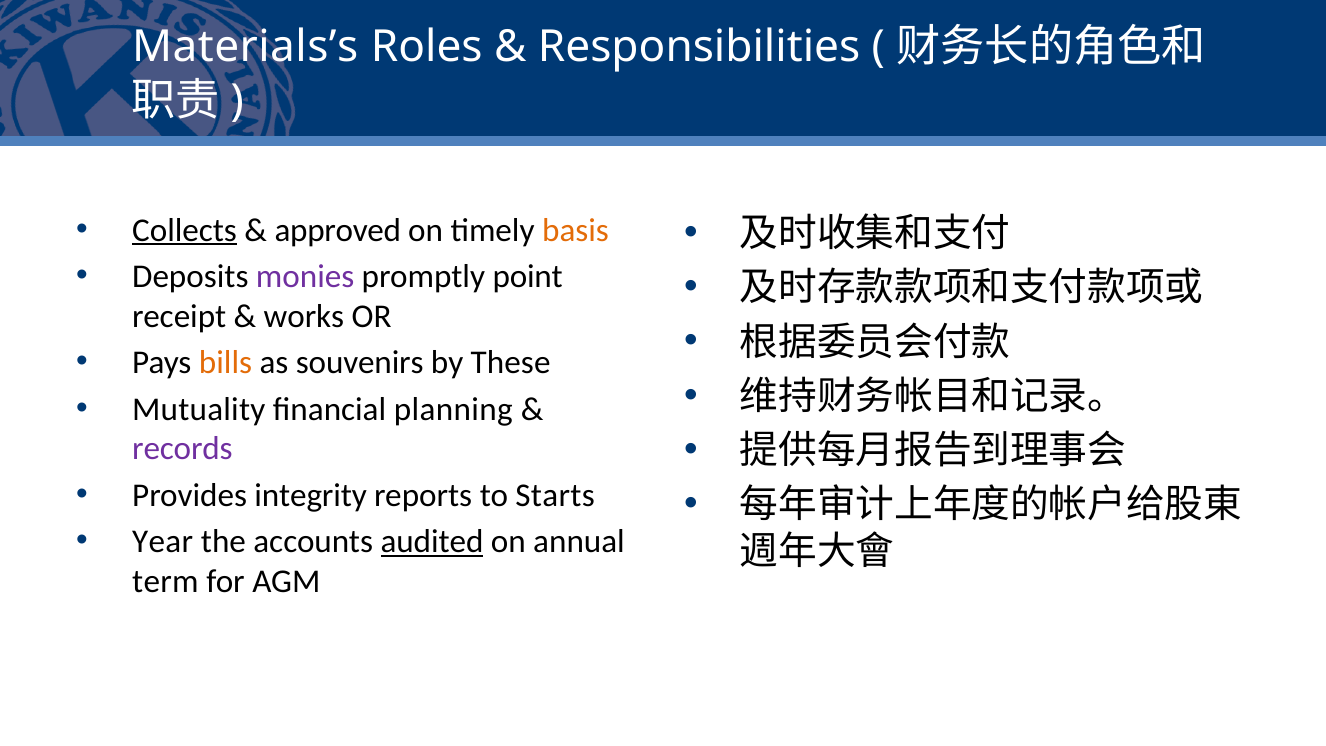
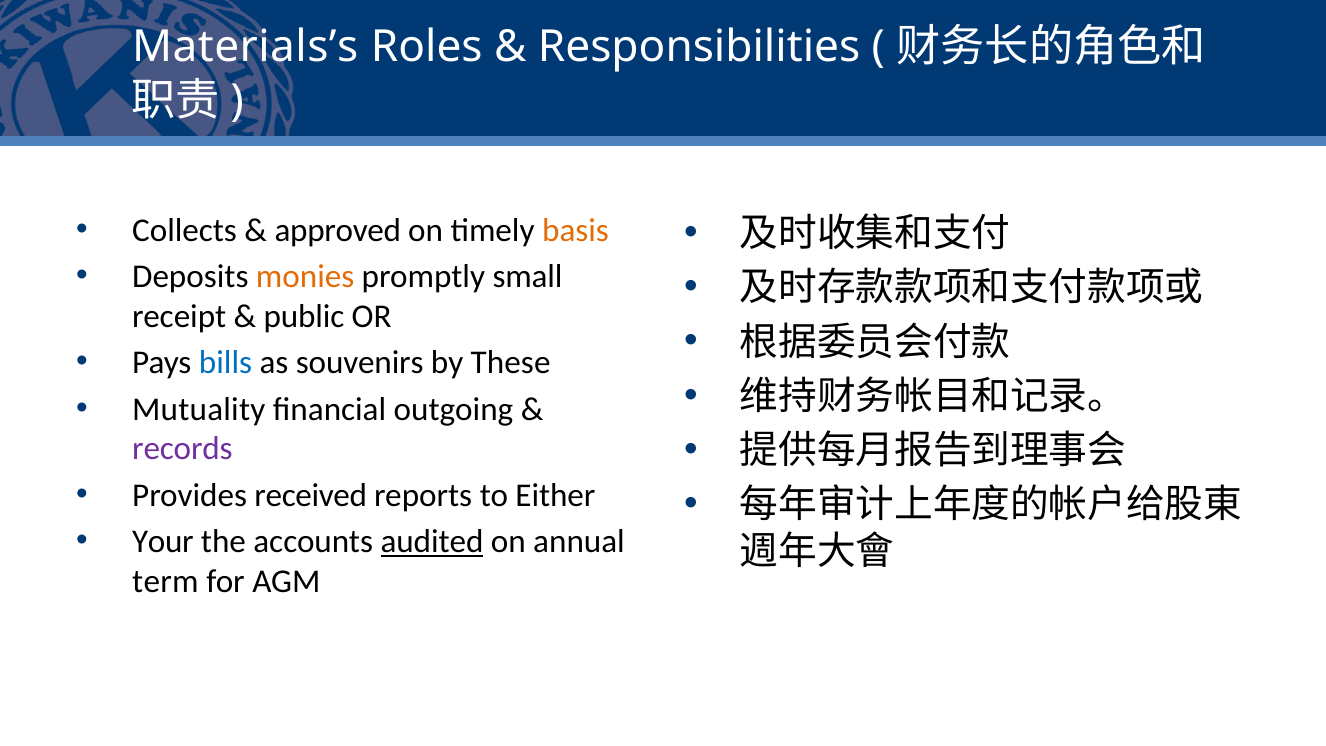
Collects underline: present -> none
monies colour: purple -> orange
point: point -> small
works: works -> public
bills colour: orange -> blue
planning: planning -> outgoing
integrity: integrity -> received
Starts: Starts -> Either
Year: Year -> Your
